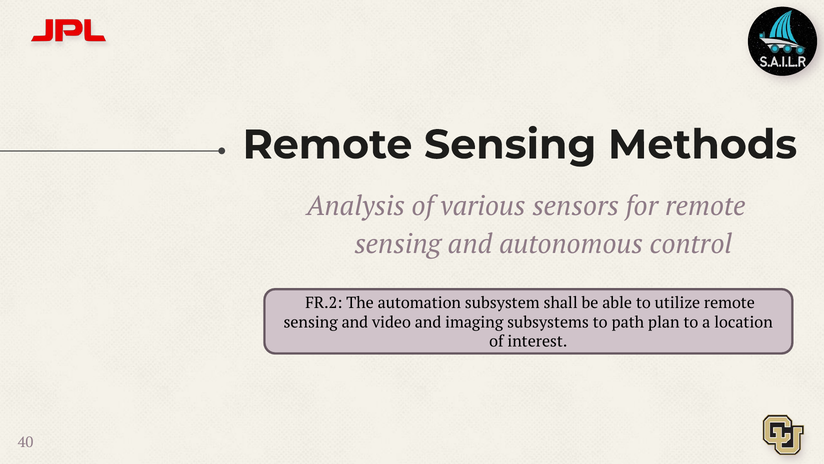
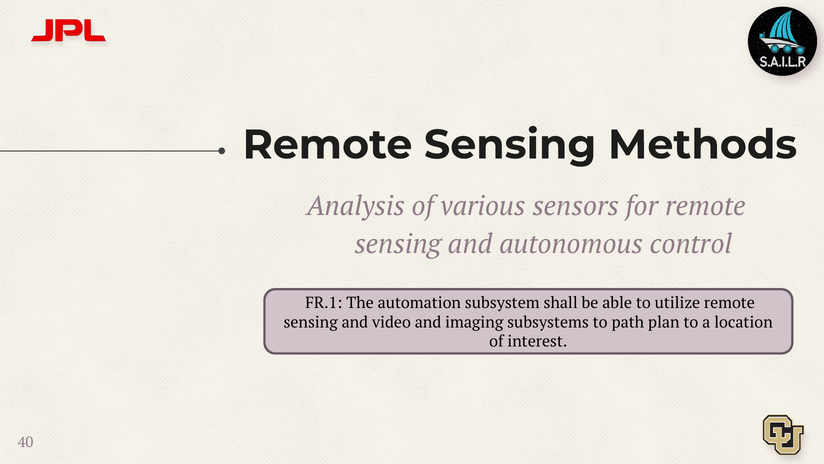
FR.2: FR.2 -> FR.1
